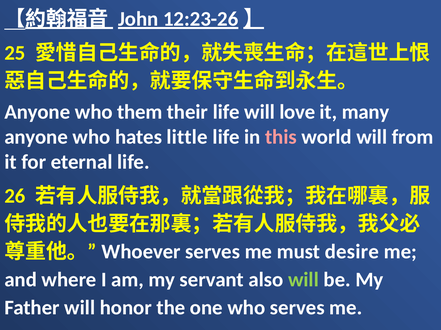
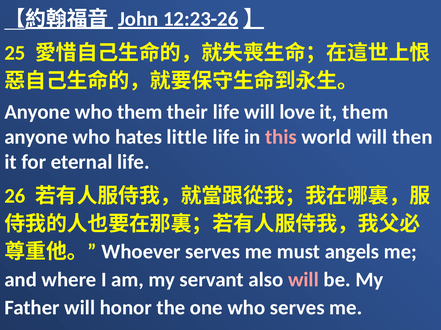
it many: many -> them
from: from -> then
desire: desire -> angels
will at (303, 280) colour: light green -> pink
